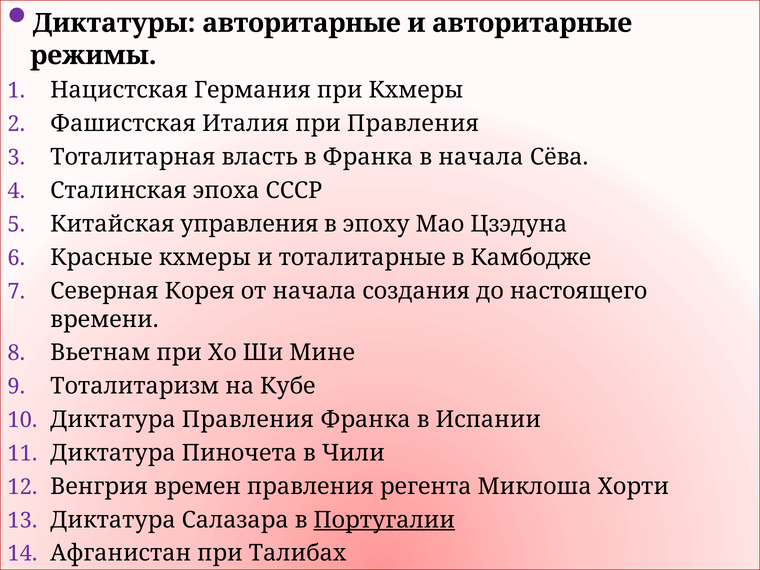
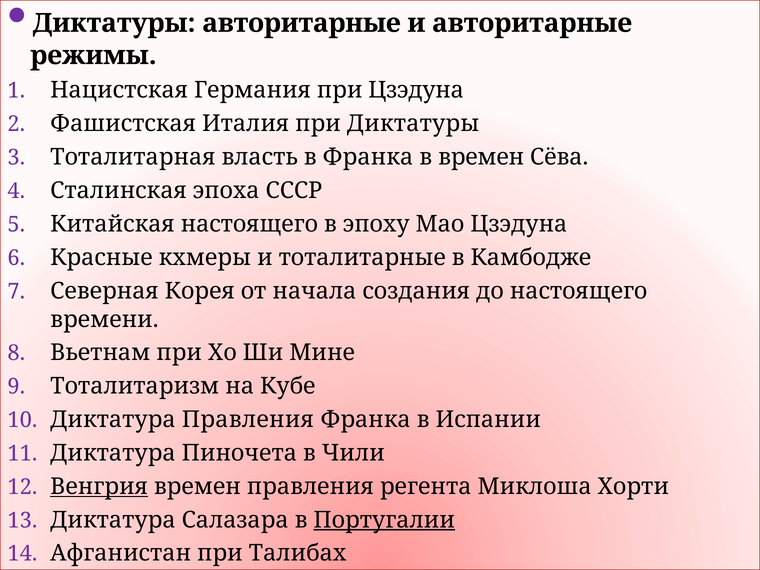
при Кхмеры: Кхмеры -> Цзэдуна
при Правления: Правления -> Диктатуры
в начала: начала -> времен
Китайская управления: управления -> настоящего
Венгрия underline: none -> present
